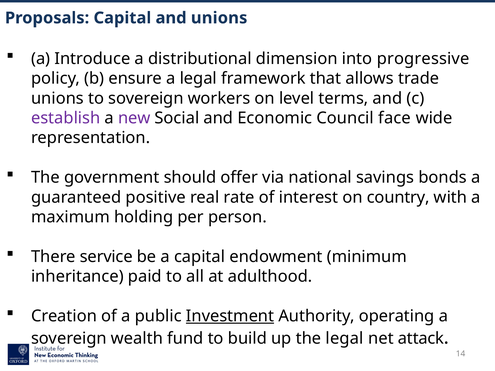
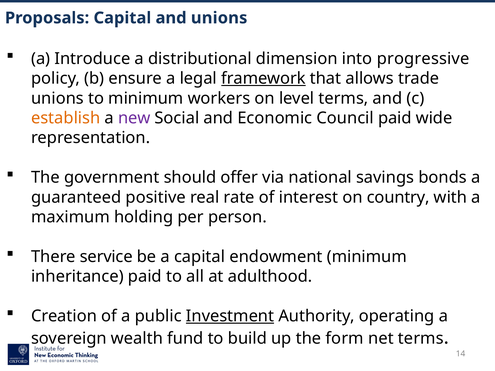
framework underline: none -> present
to sovereign: sovereign -> minimum
establish colour: purple -> orange
Council face: face -> paid
the legal: legal -> form
net attack: attack -> terms
